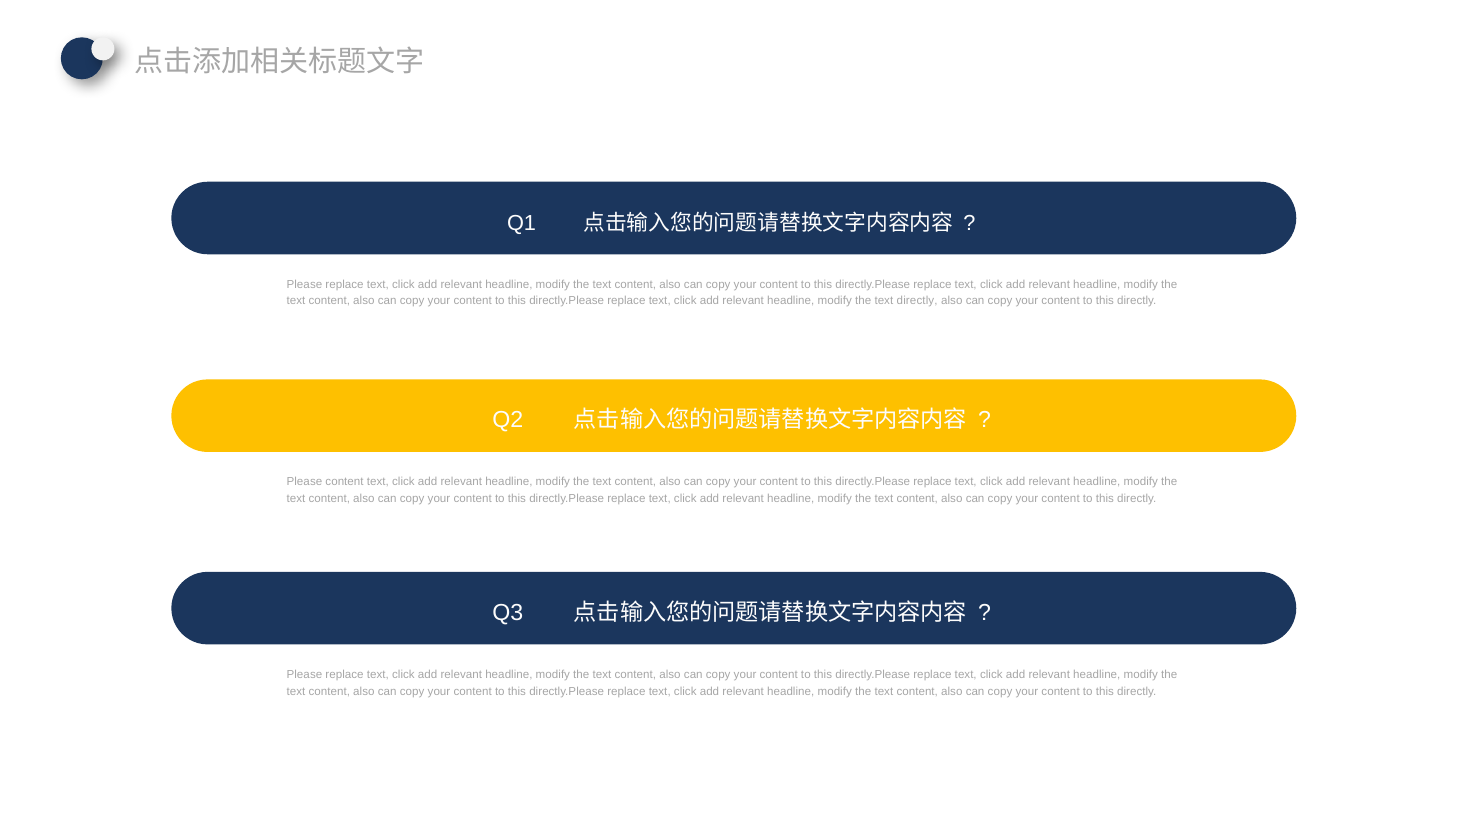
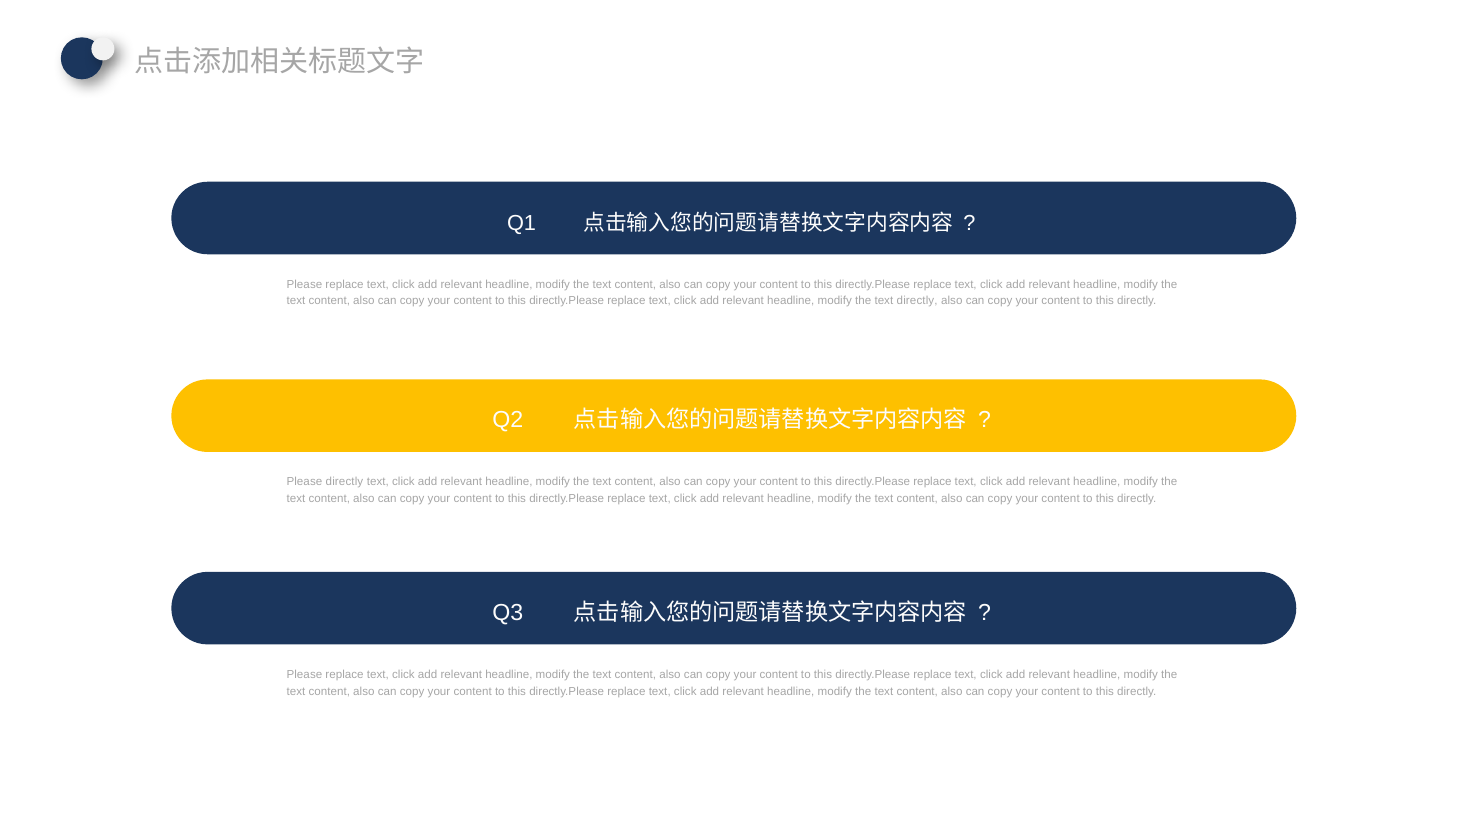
Please content: content -> directly
